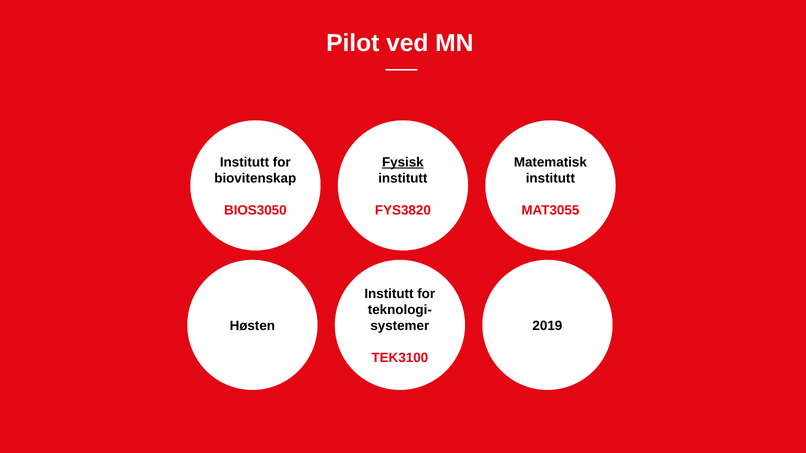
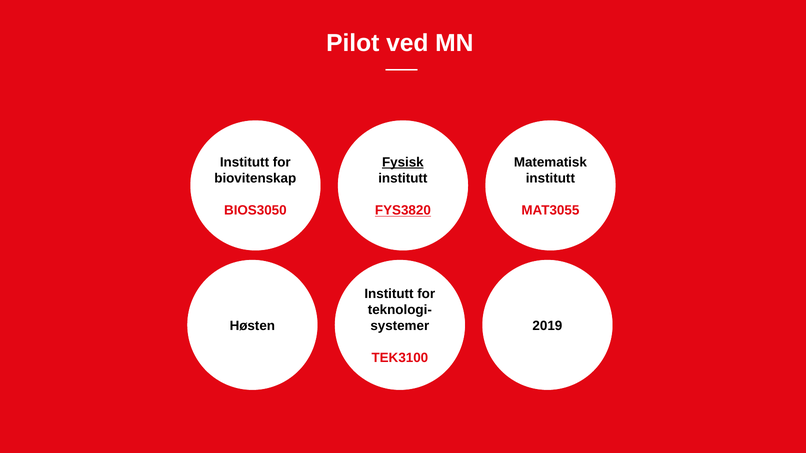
FYS3820 underline: none -> present
